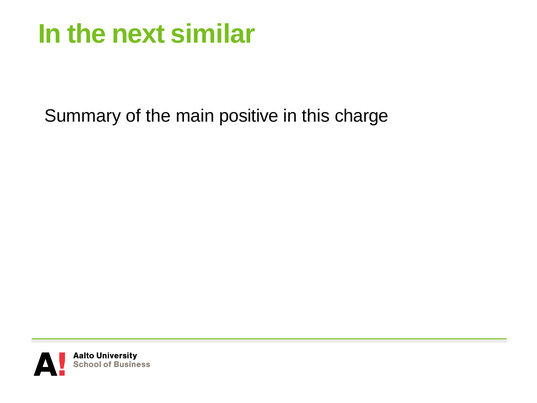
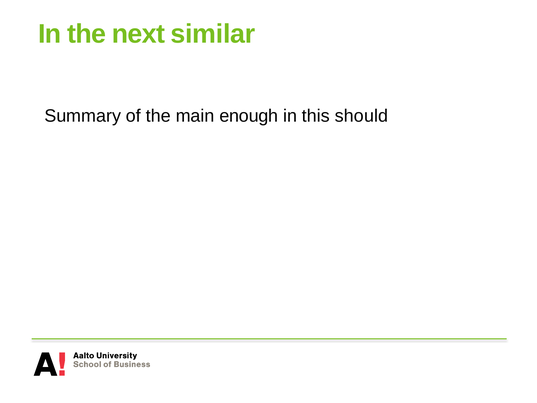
positive: positive -> enough
charge: charge -> should
